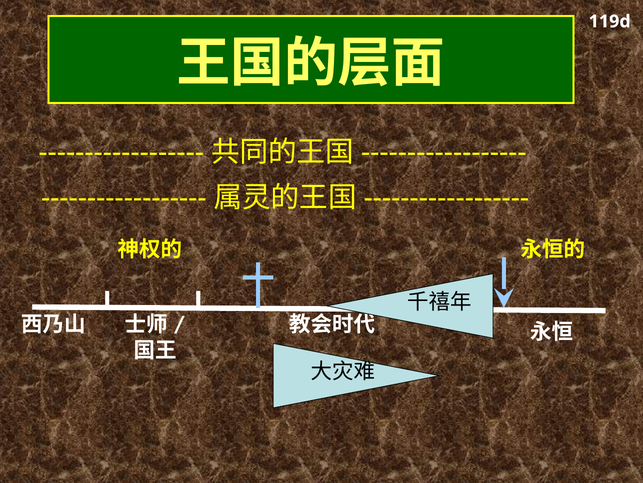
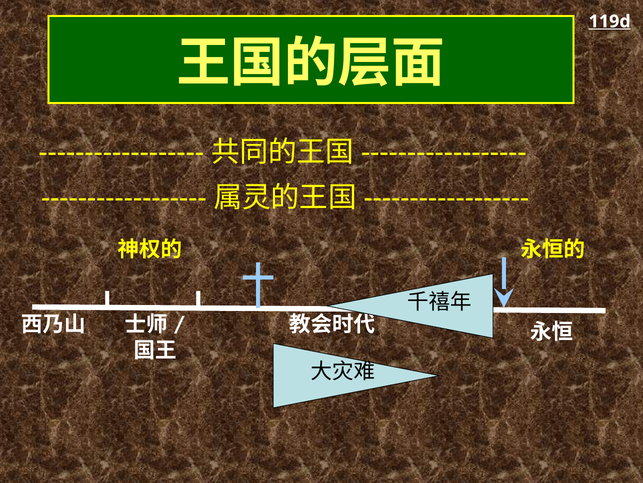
119d underline: none -> present
